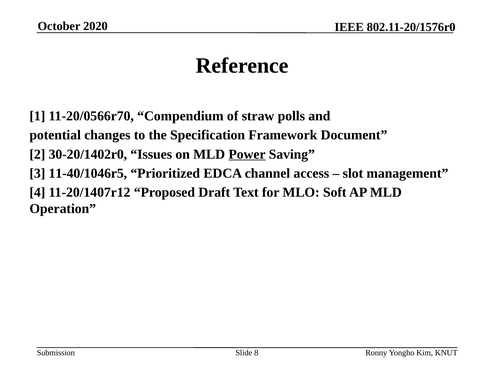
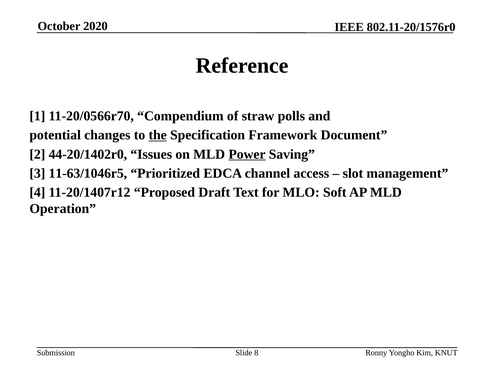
the underline: none -> present
30-20/1402r0: 30-20/1402r0 -> 44-20/1402r0
11-40/1046r5: 11-40/1046r5 -> 11-63/1046r5
